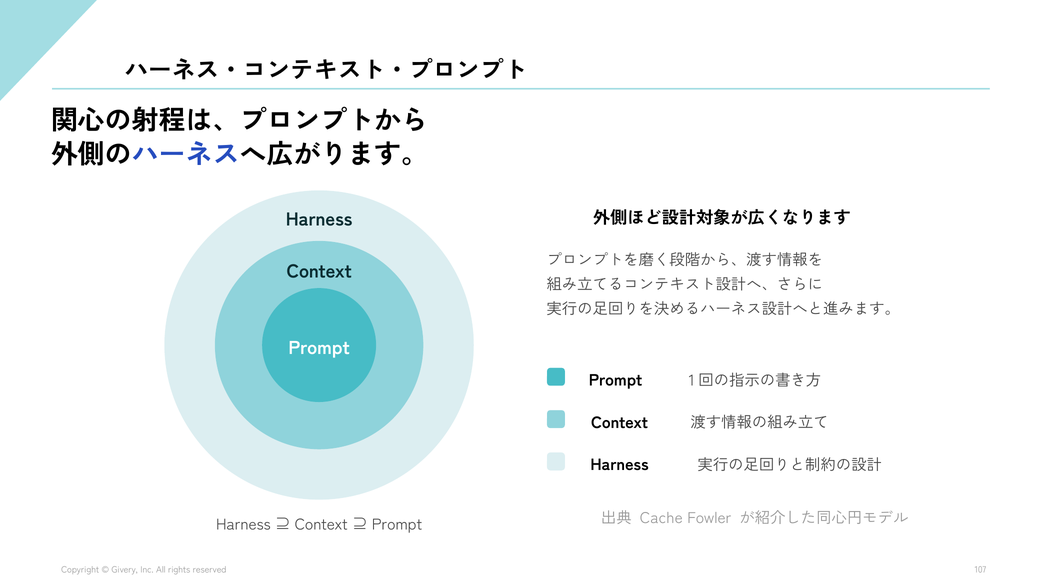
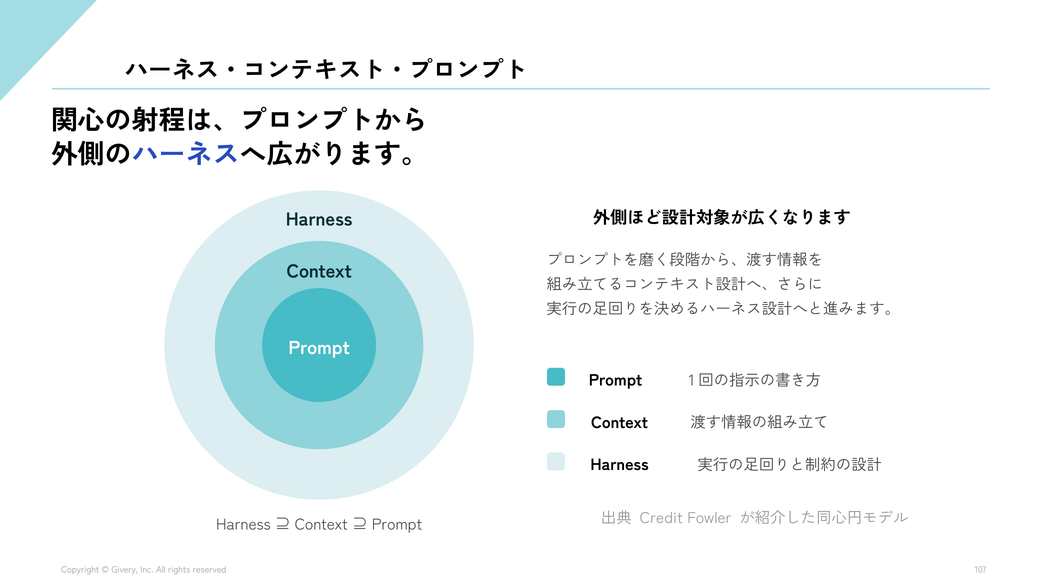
Cache: Cache -> Credit
